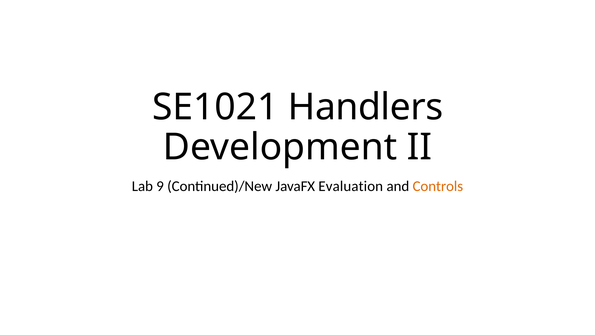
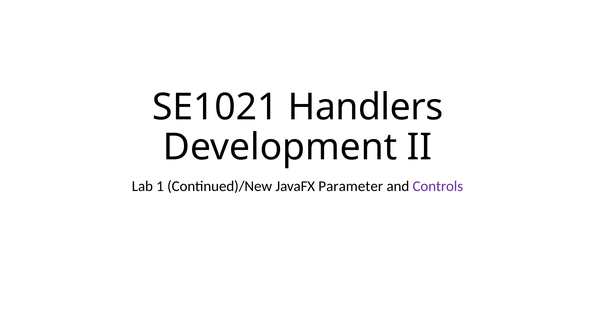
9: 9 -> 1
Evaluation: Evaluation -> Parameter
Controls colour: orange -> purple
